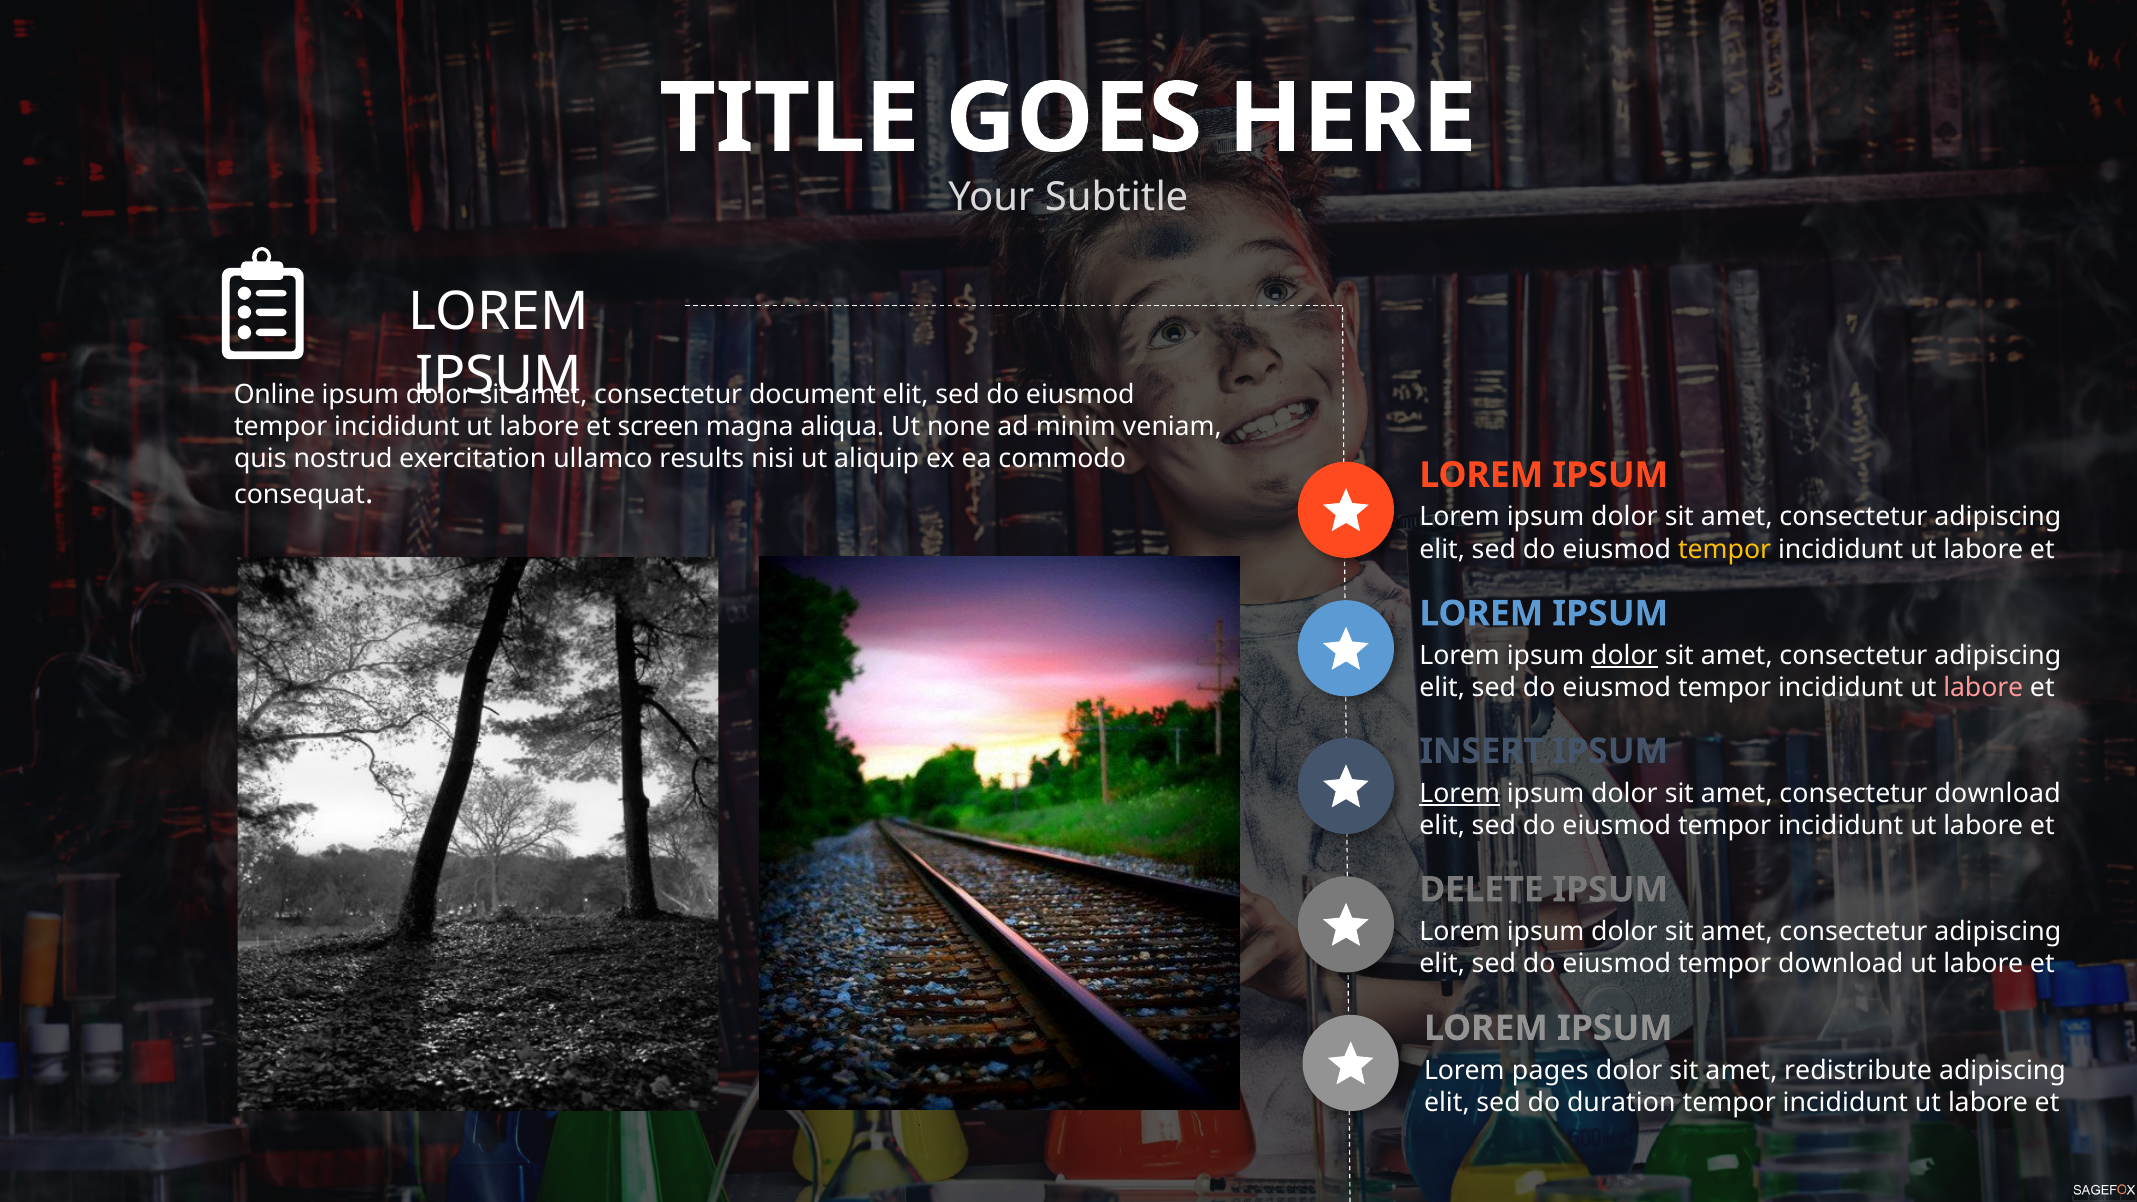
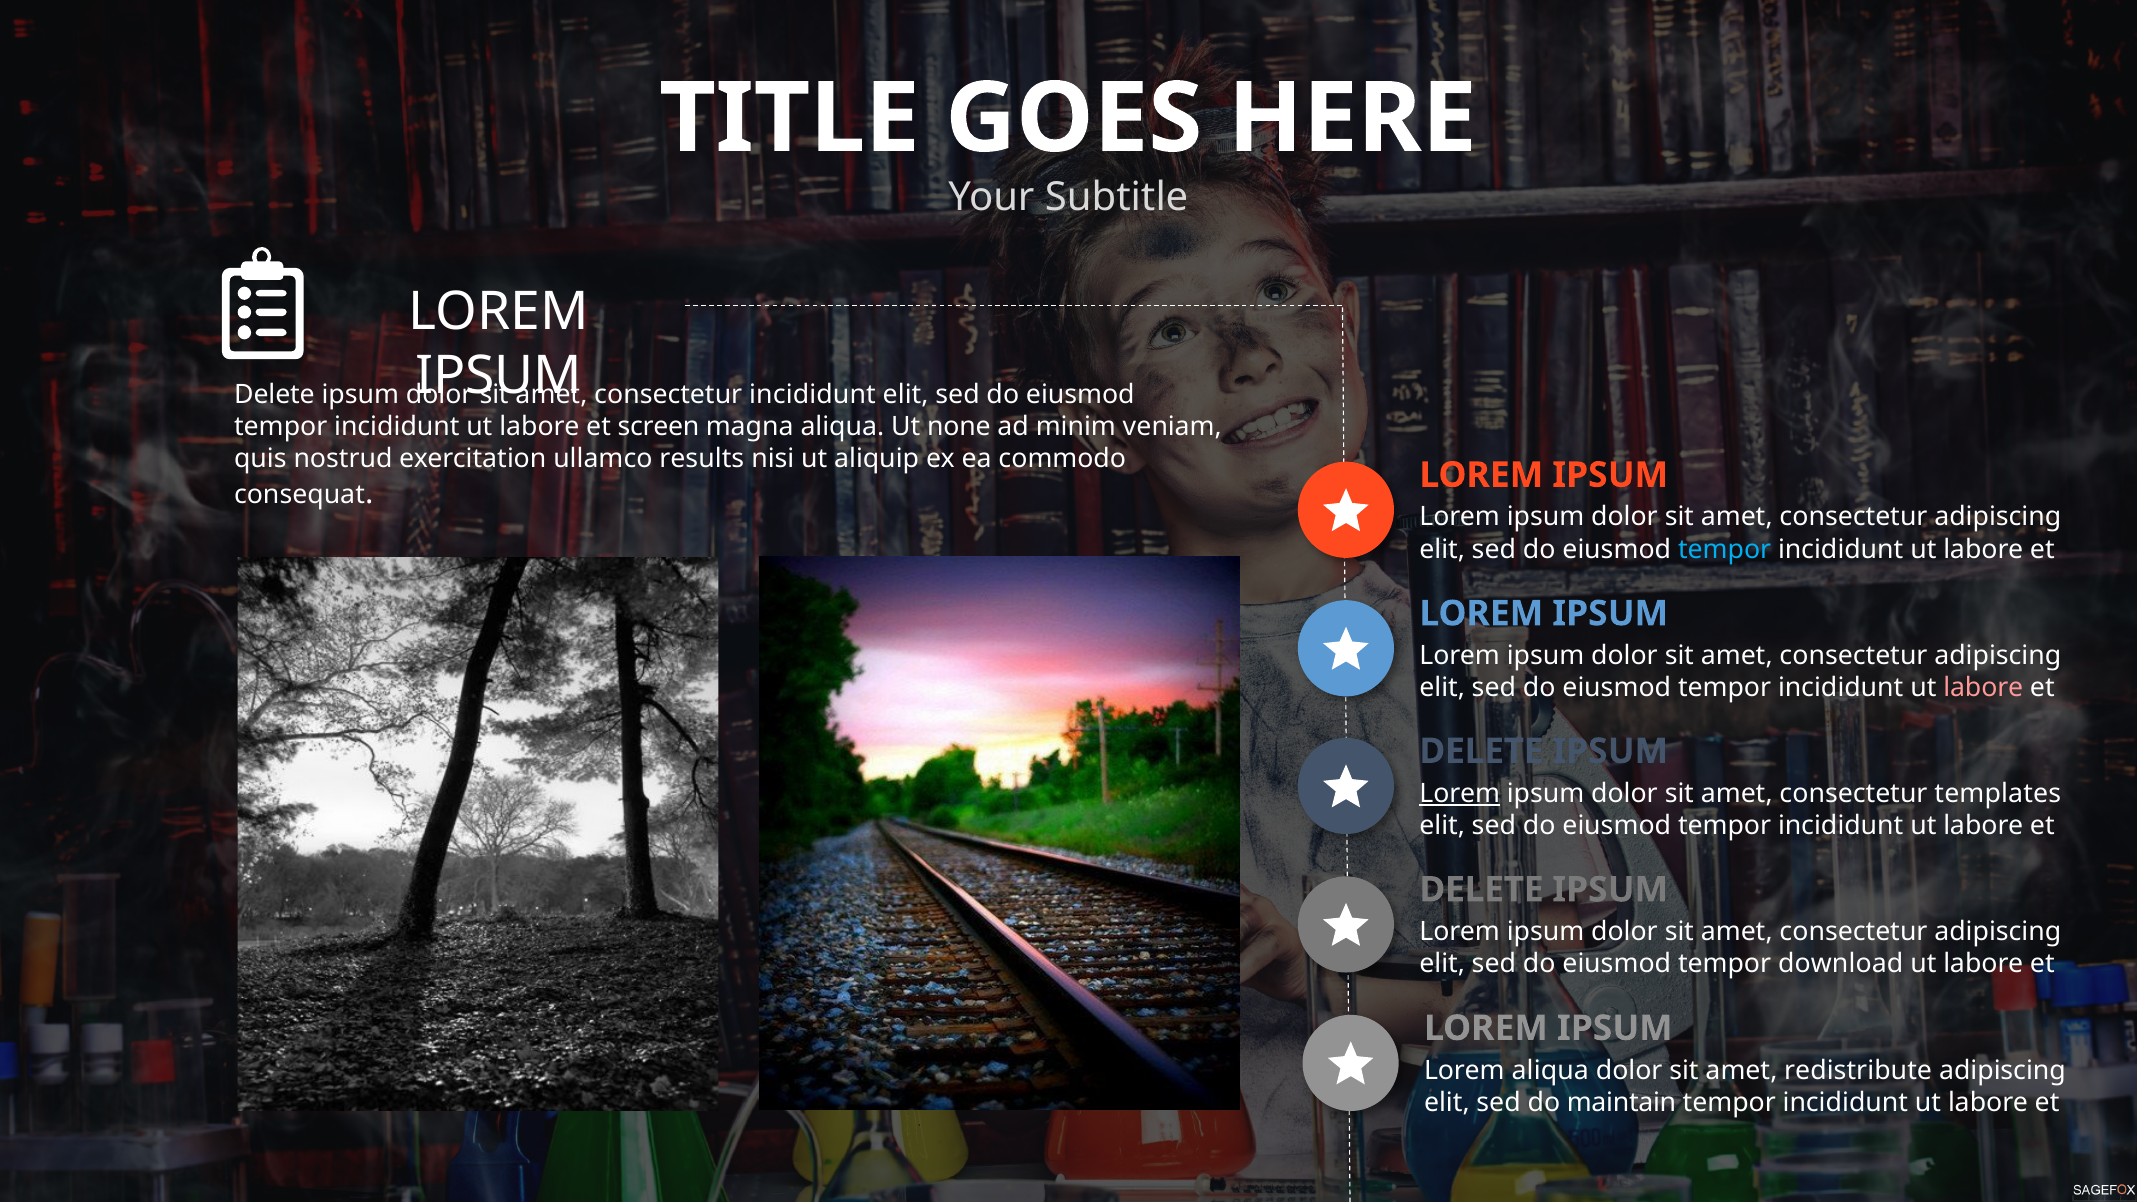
Online at (275, 394): Online -> Delete
consectetur document: document -> incididunt
tempor at (1725, 549) colour: yellow -> light blue
dolor at (1624, 656) underline: present -> none
INSERT at (1481, 751): INSERT -> DELETE
consectetur download: download -> templates
Lorem pages: pages -> aliqua
duration: duration -> maintain
